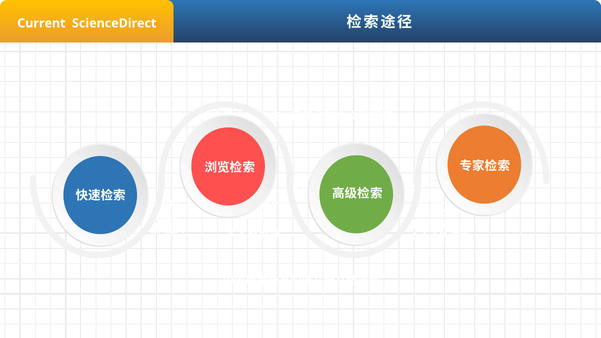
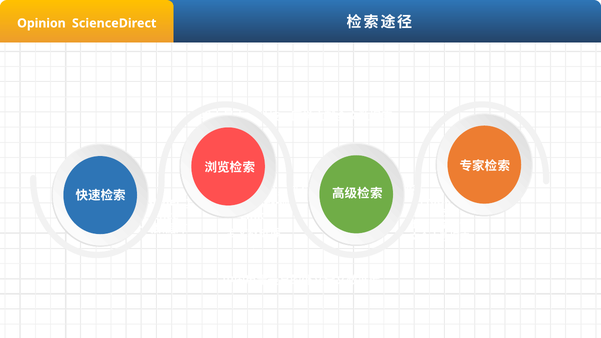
Current: Current -> Opinion
